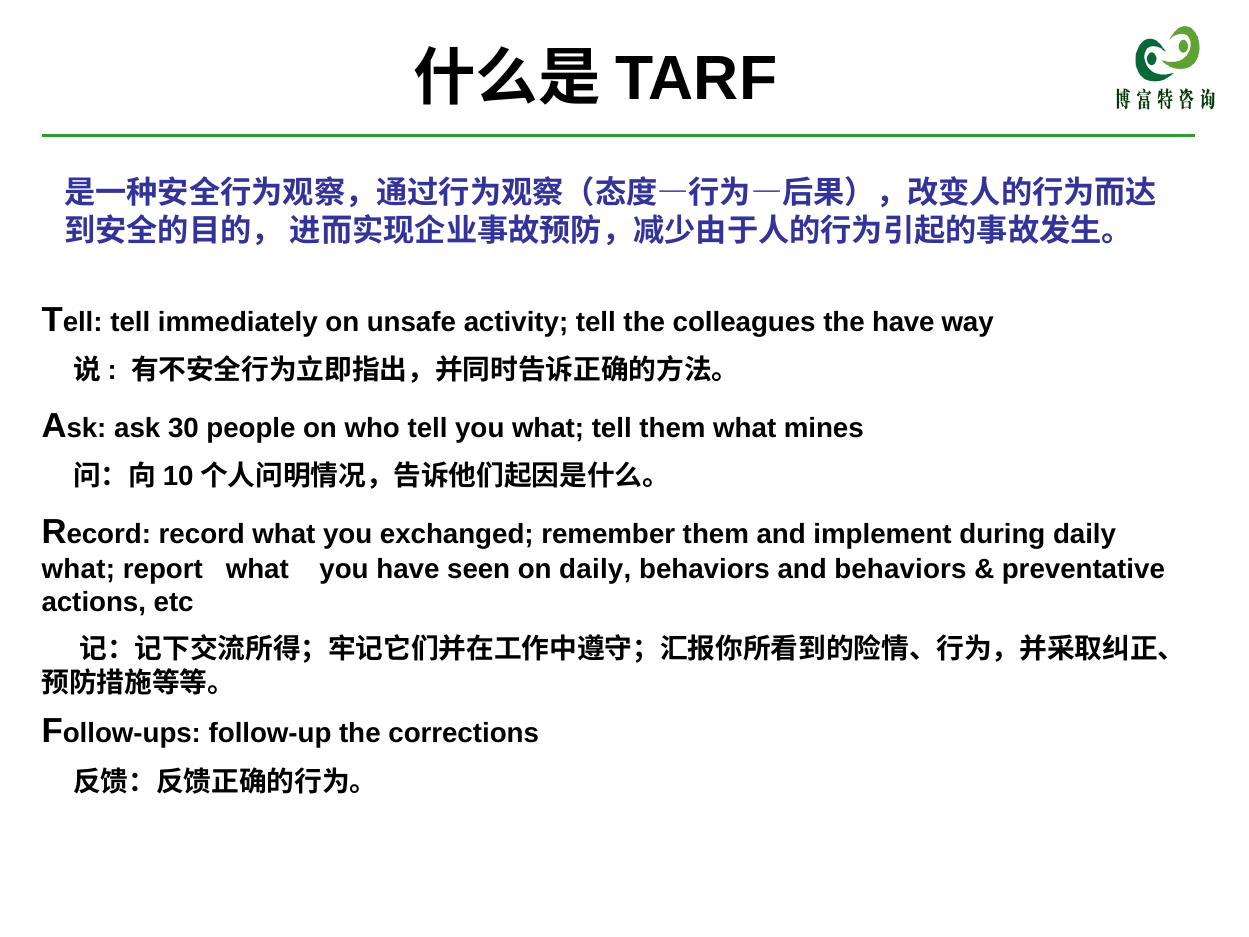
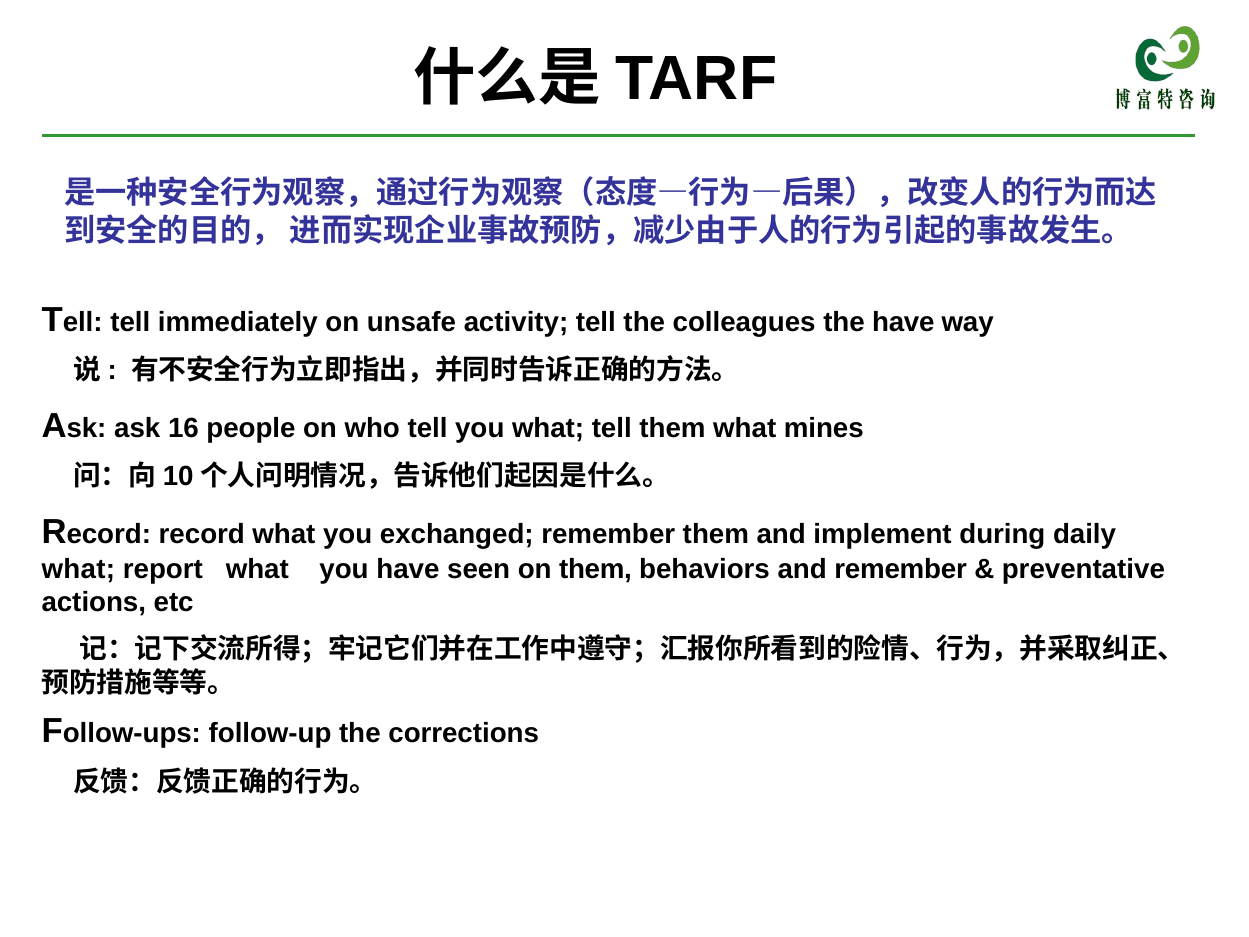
30: 30 -> 16
on daily: daily -> them
and behaviors: behaviors -> remember
